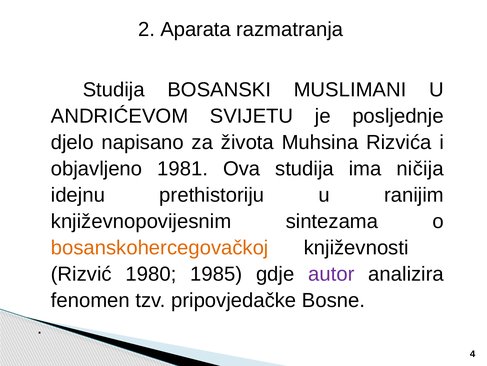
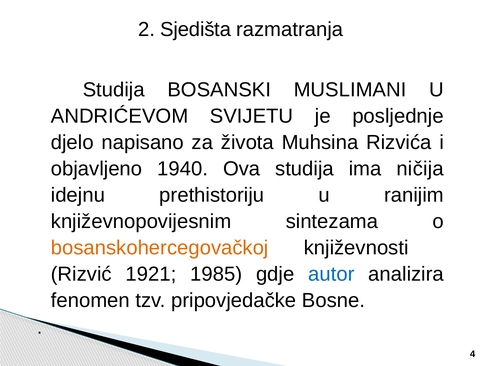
Aparata: Aparata -> Sjedišta
1981: 1981 -> 1940
1980: 1980 -> 1921
autor colour: purple -> blue
